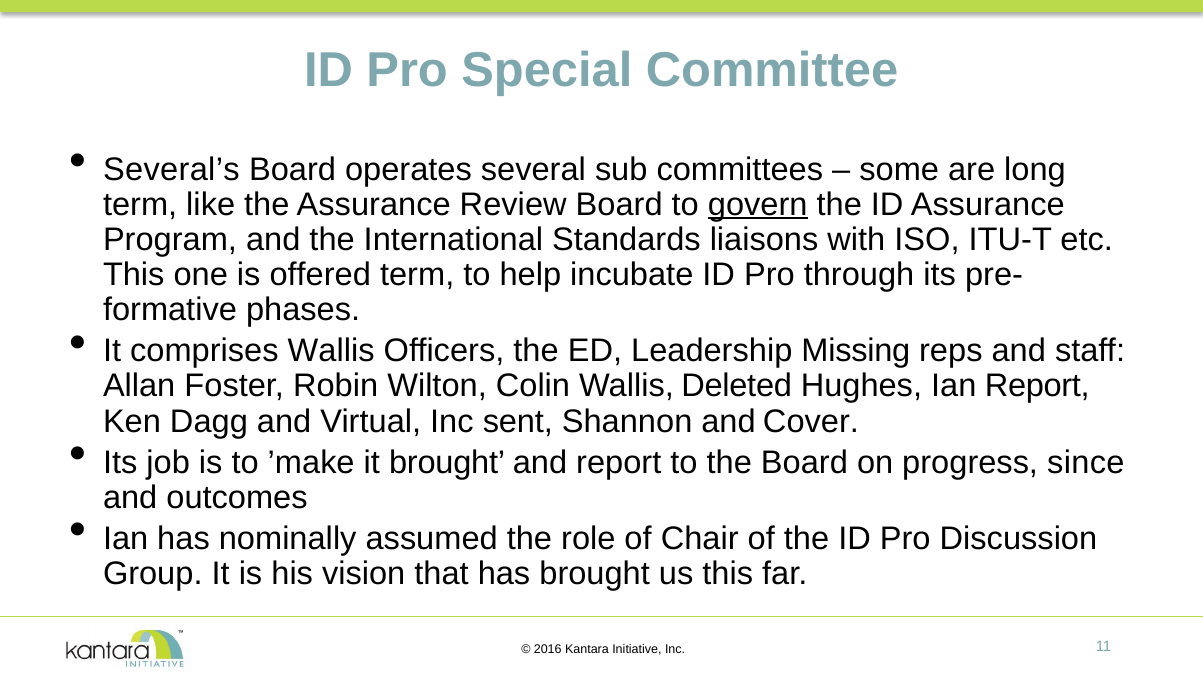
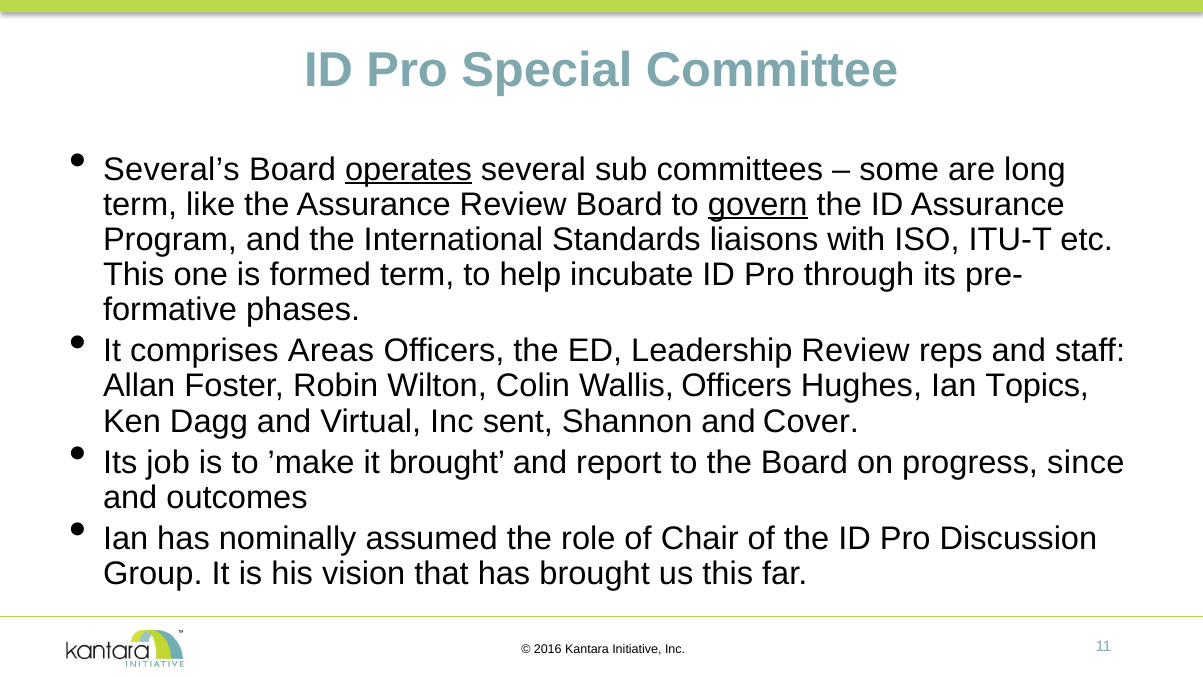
operates underline: none -> present
offered: offered -> formed
comprises Wallis: Wallis -> Areas
Leadership Missing: Missing -> Review
Wallis Deleted: Deleted -> Officers
Ian Report: Report -> Topics
